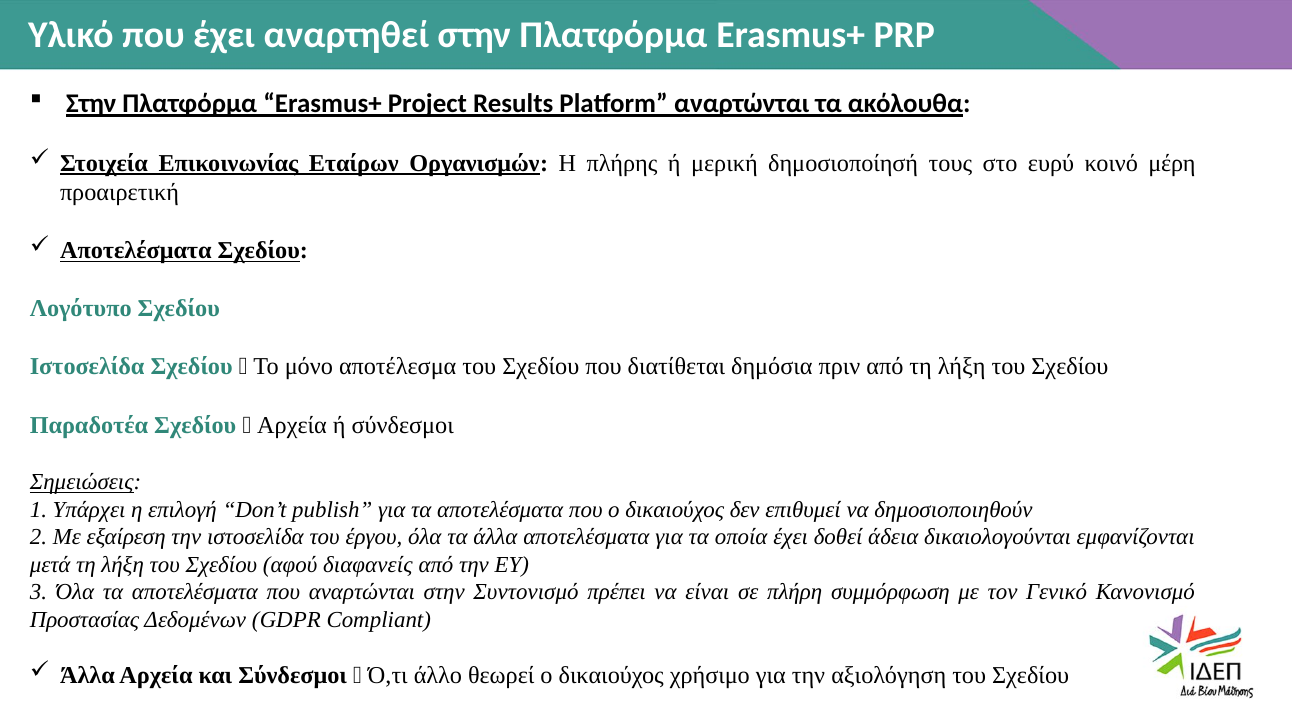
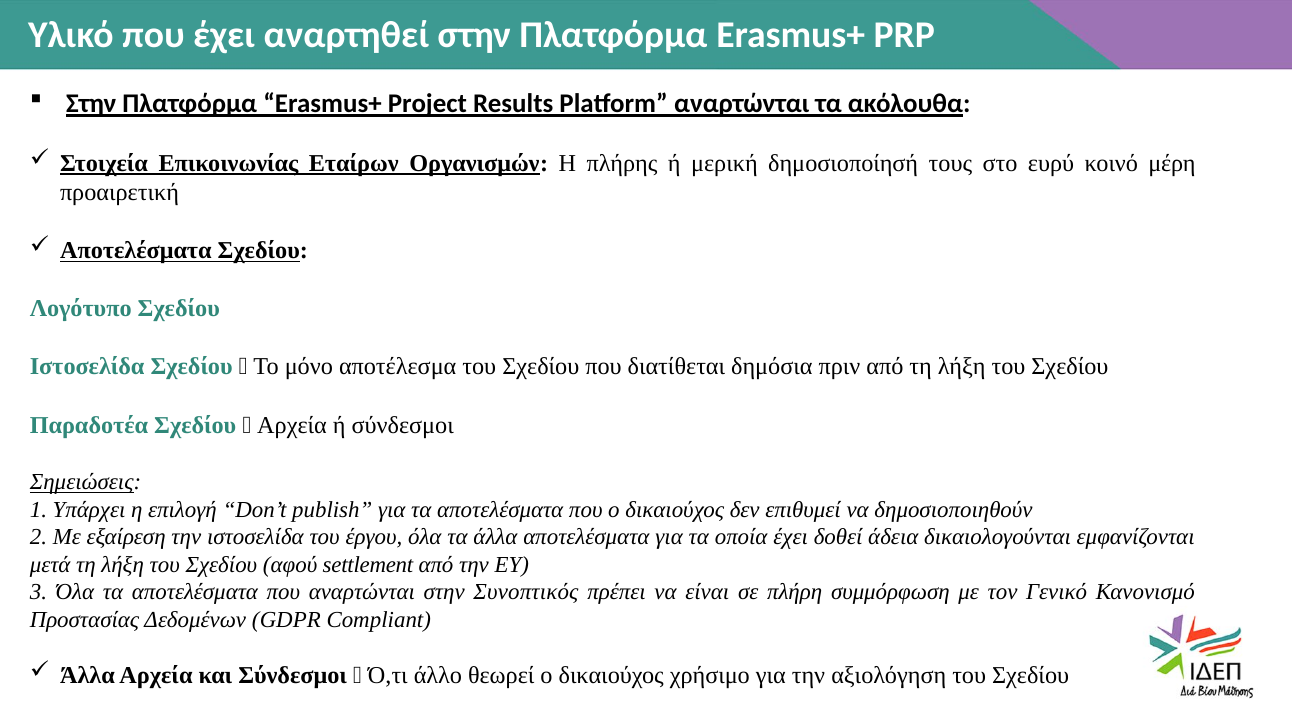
διαφανείς: διαφανείς -> settlement
Συντονισμό: Συντονισμό -> Συνοπτικός
